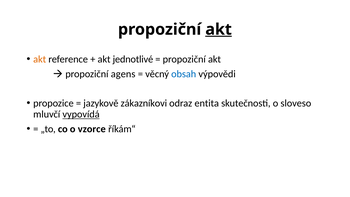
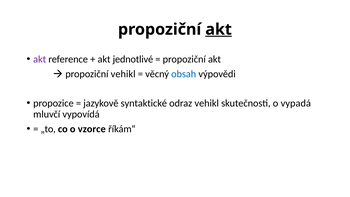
akt at (40, 59) colour: orange -> purple
propoziční agens: agens -> vehikl
zákazníkovi: zákazníkovi -> syntaktické
odraz entita: entita -> vehikl
sloveso: sloveso -> vypadá
vypovídá underline: present -> none
